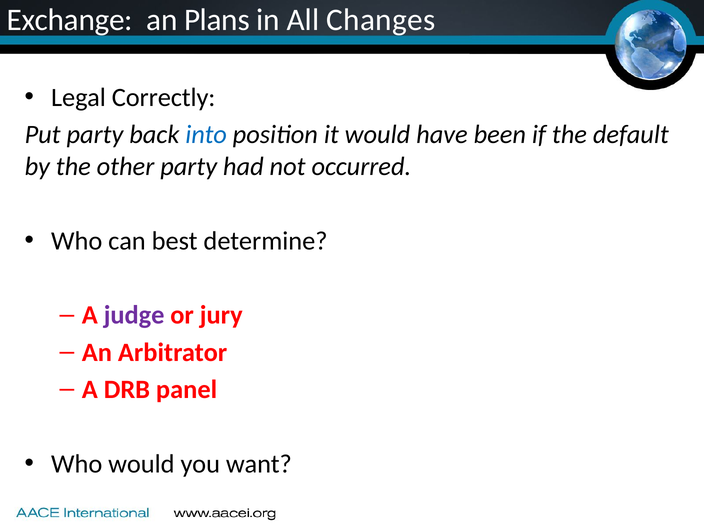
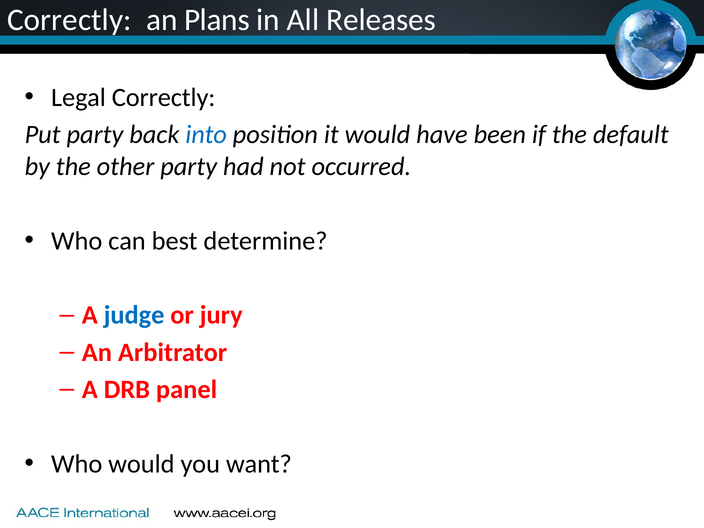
Exchange at (70, 20): Exchange -> Correctly
Changes: Changes -> Releases
judge colour: purple -> blue
